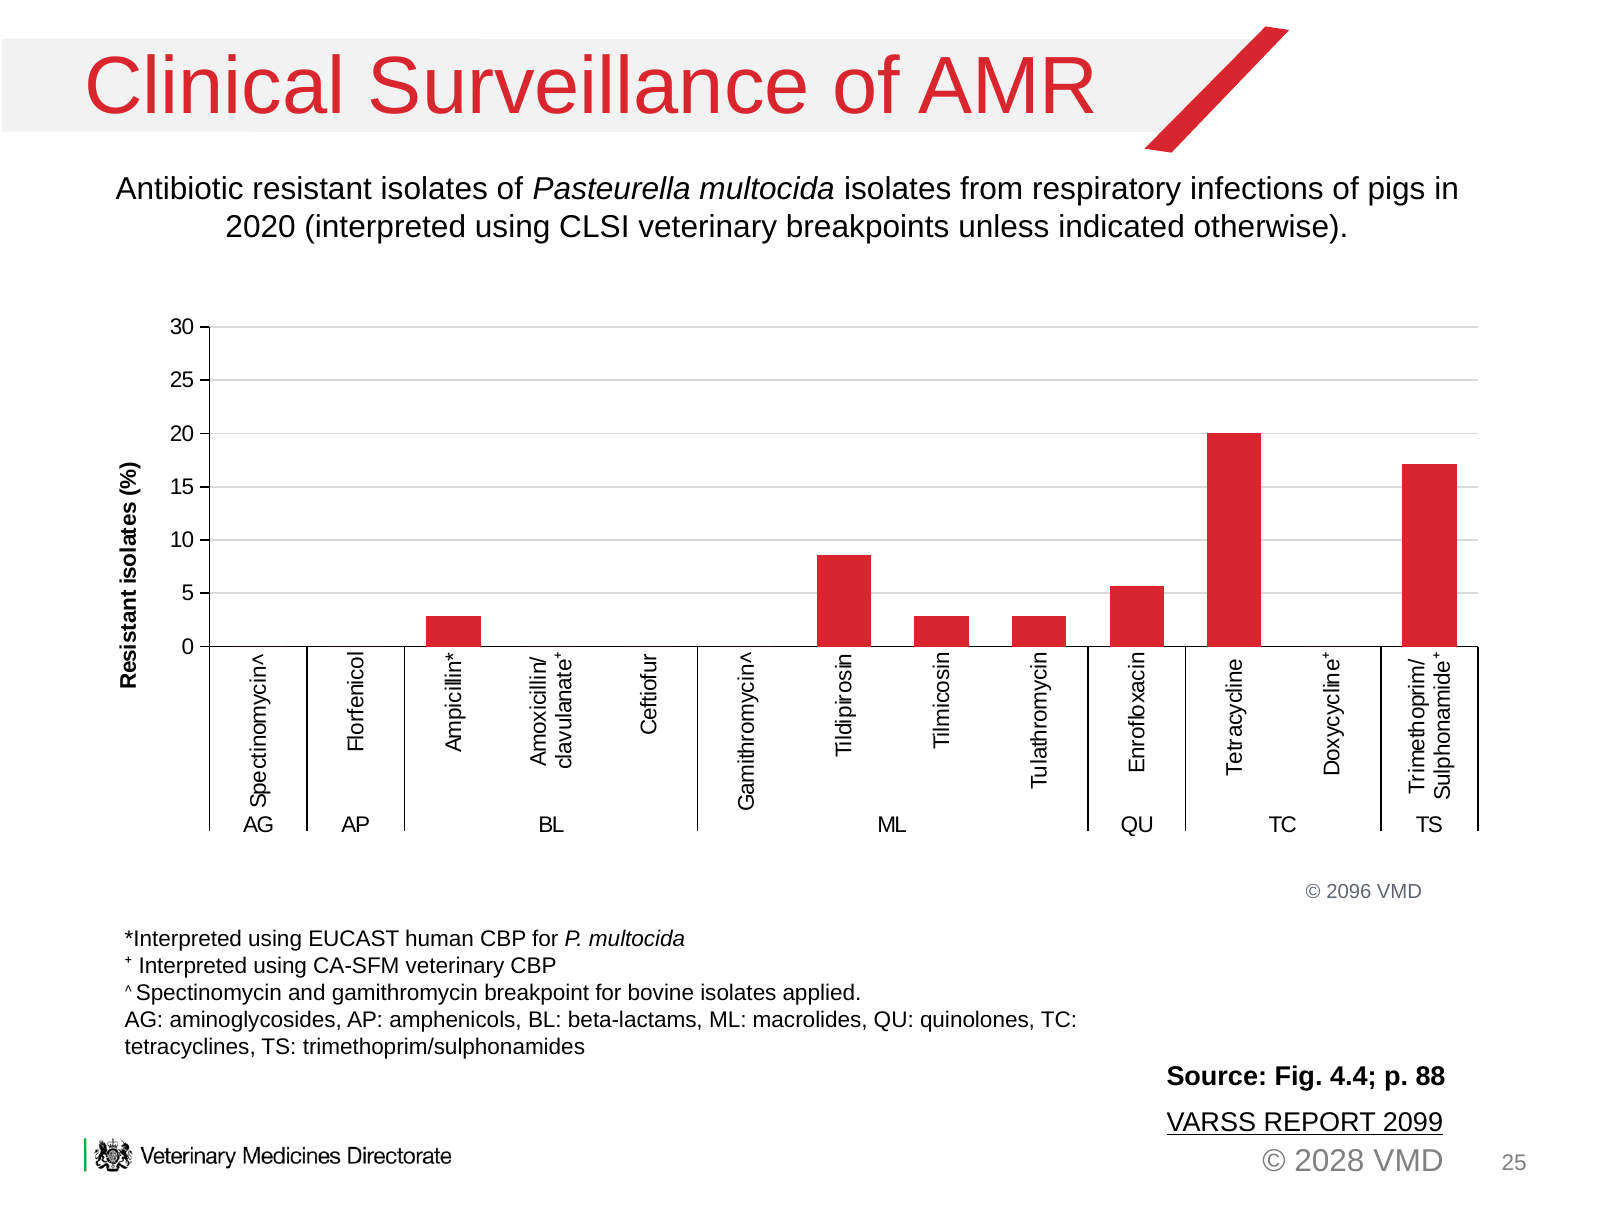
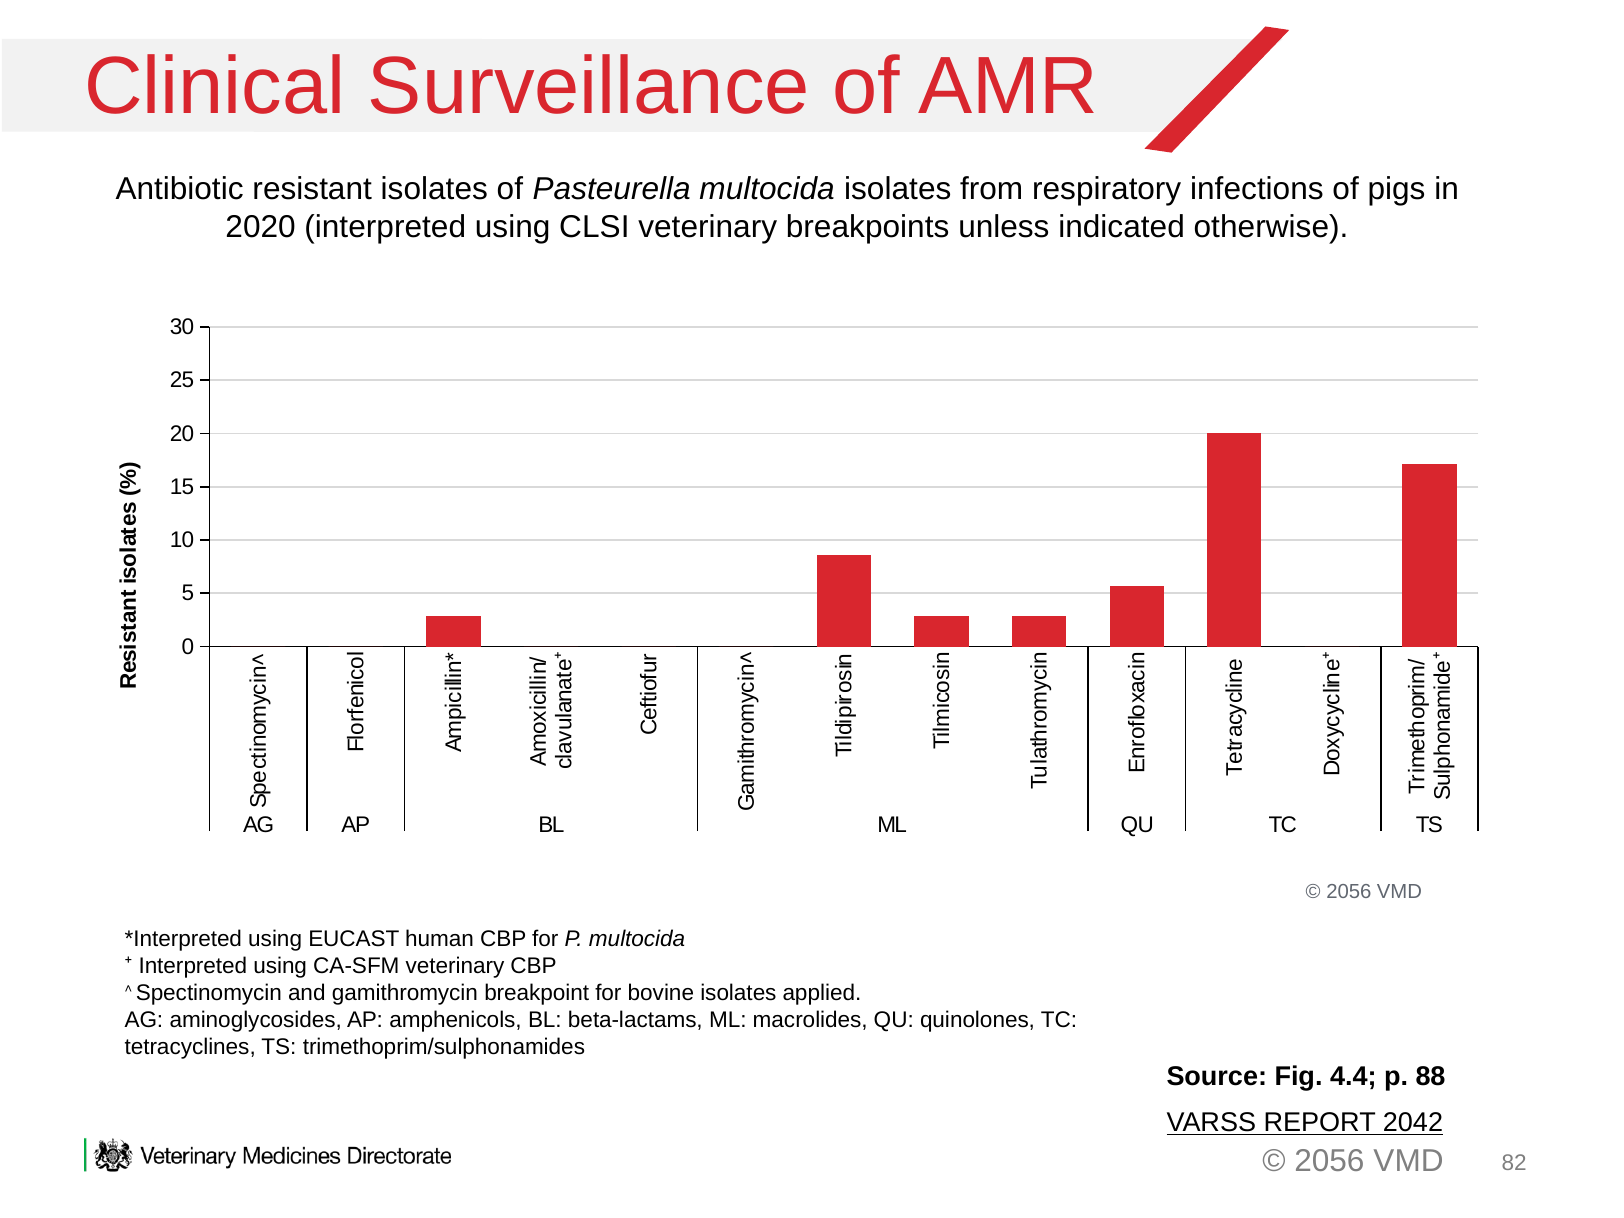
2096 at (1349, 892): 2096 -> 2056
2099: 2099 -> 2042
2028 at (1329, 1161): 2028 -> 2056
VMD 25: 25 -> 82
